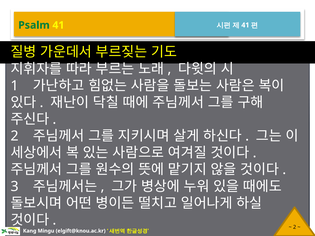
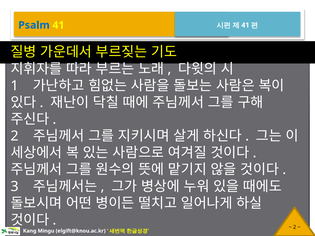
Psalm colour: green -> blue
